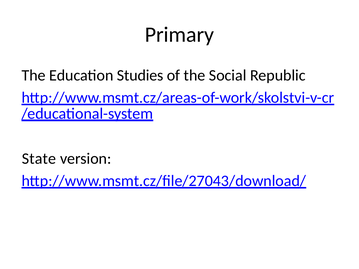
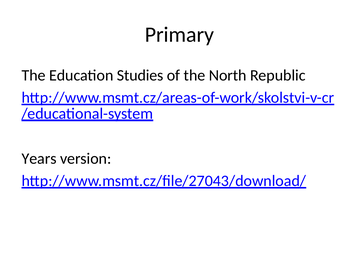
Social: Social -> North
State: State -> Years
